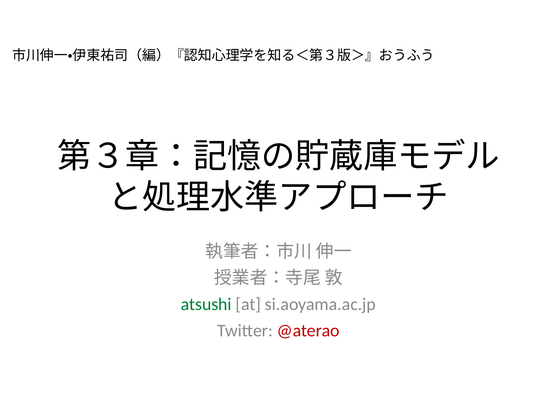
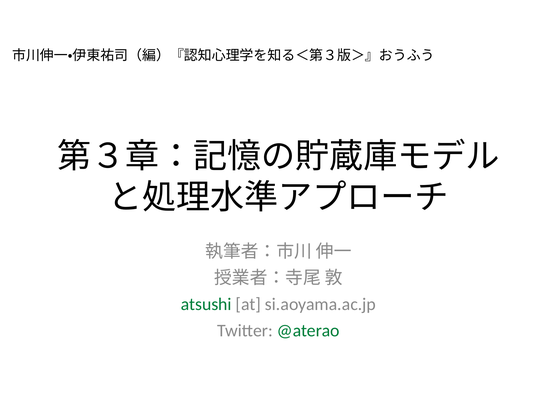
@aterao colour: red -> green
